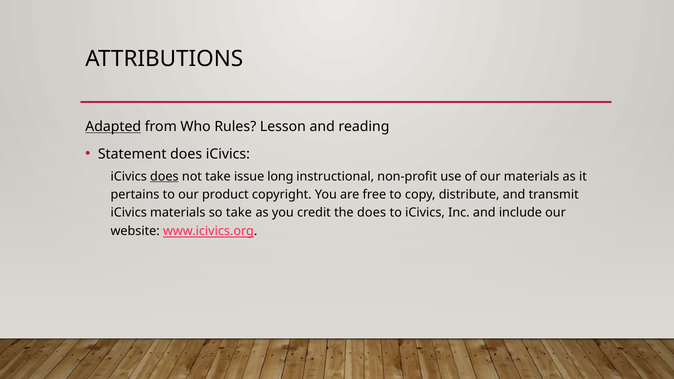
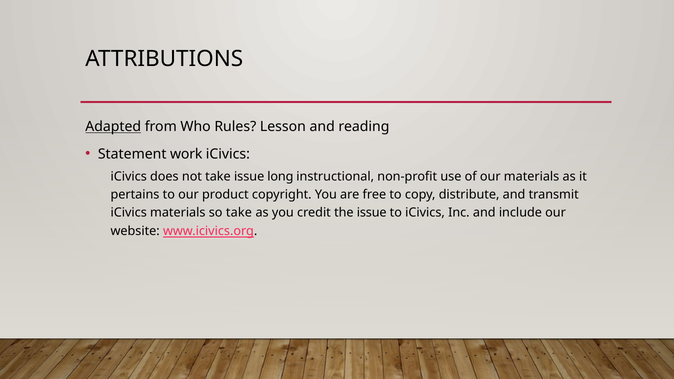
Statement does: does -> work
does at (164, 176) underline: present -> none
the does: does -> issue
